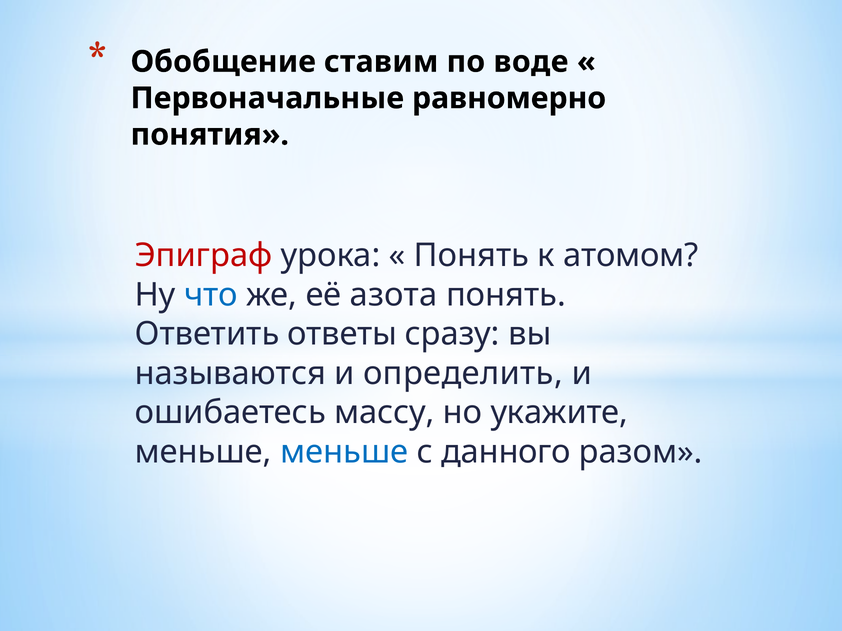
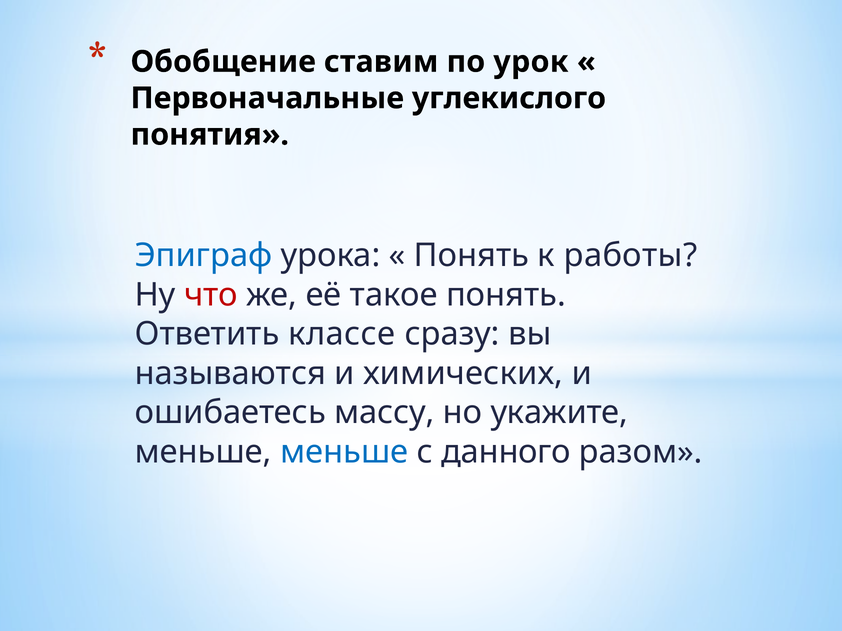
воде: воде -> урок
равномерно: равномерно -> углекислого
Эпиграф colour: red -> blue
атомом: атомом -> работы
что colour: blue -> red
азота: азота -> такое
ответы: ответы -> классе
определить: определить -> химических
